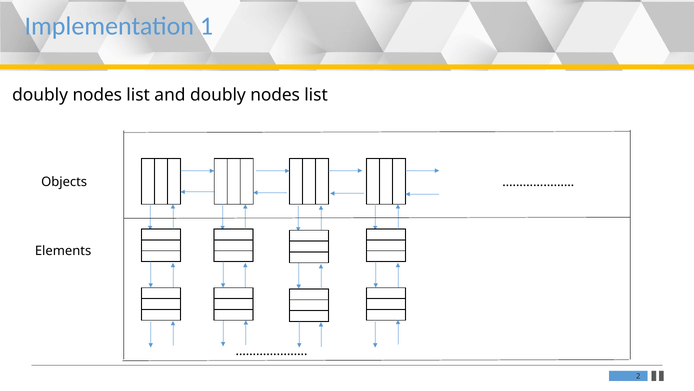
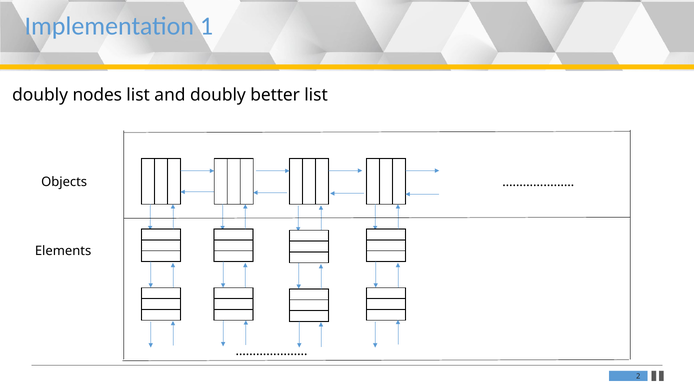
and doubly nodes: nodes -> better
